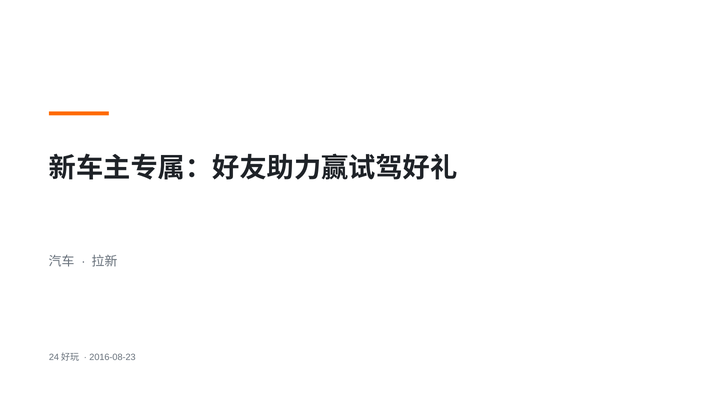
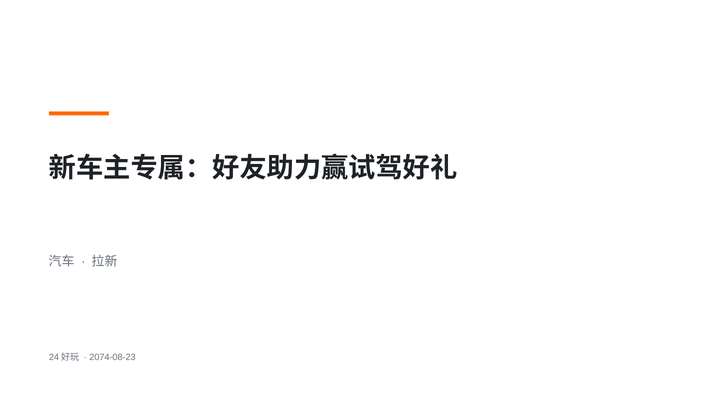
2016-08-23: 2016-08-23 -> 2074-08-23
